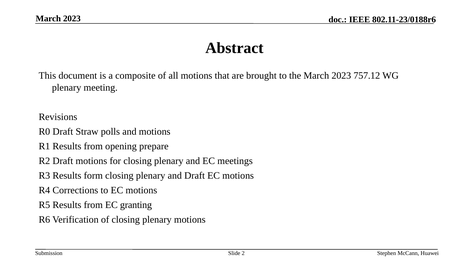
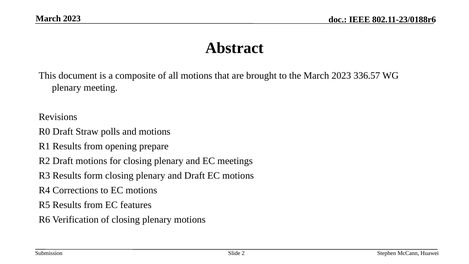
757.12: 757.12 -> 336.57
granting: granting -> features
